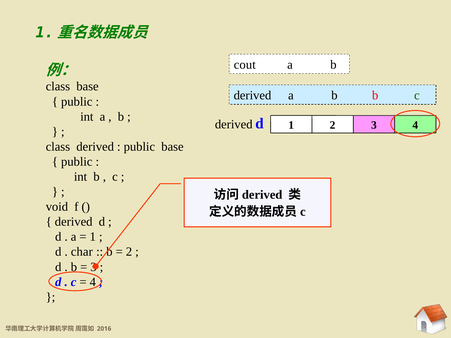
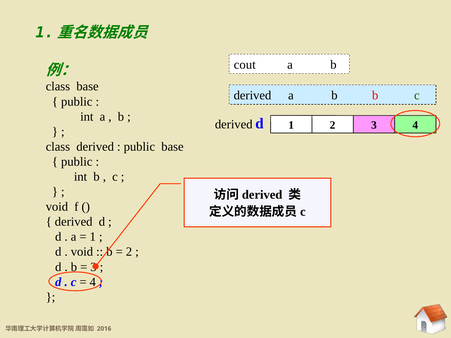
char at (82, 252): char -> void
